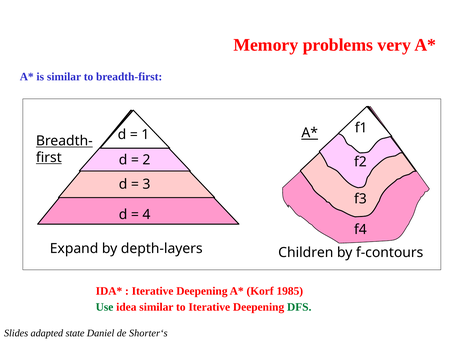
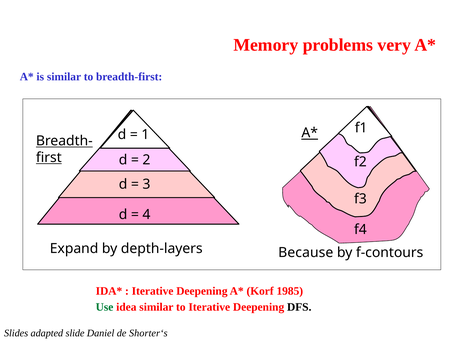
Children: Children -> Because
DFS colour: green -> black
state: state -> slide
